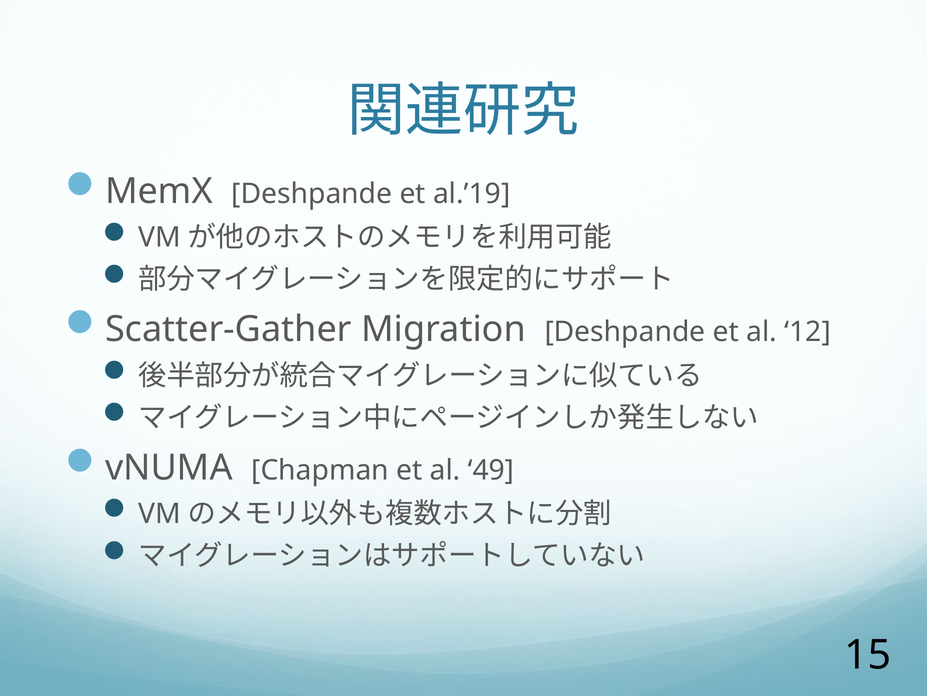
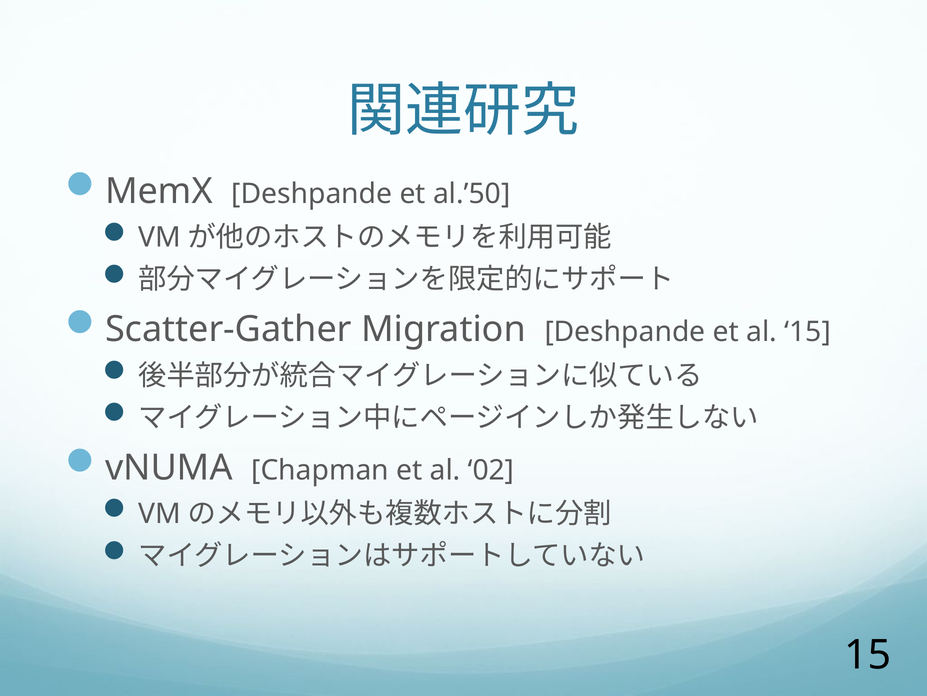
al.’19: al.’19 -> al.’50
al 12: 12 -> 15
49: 49 -> 02
